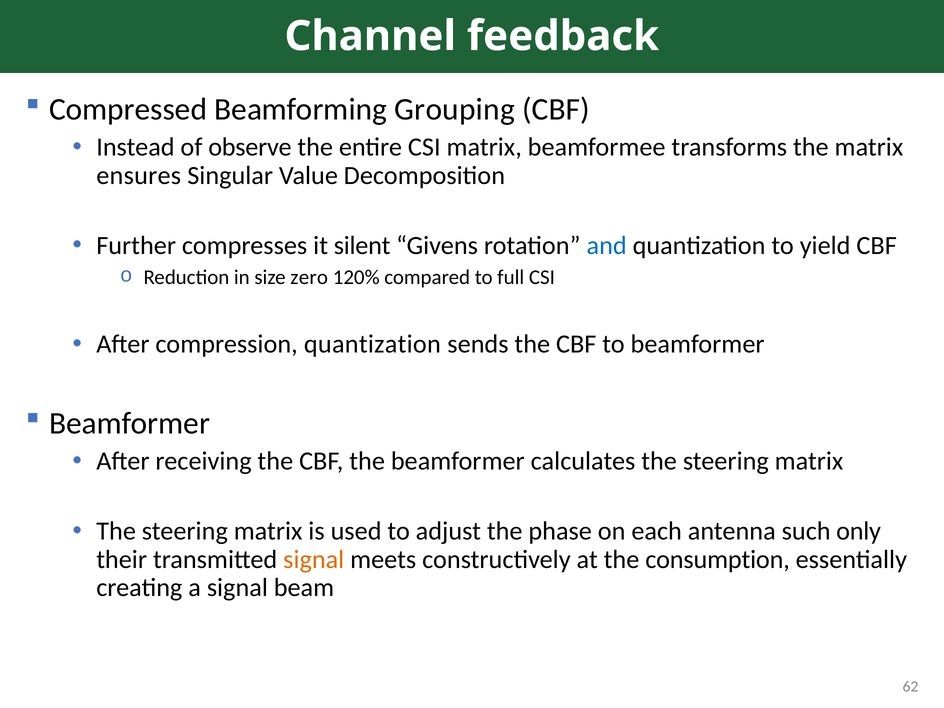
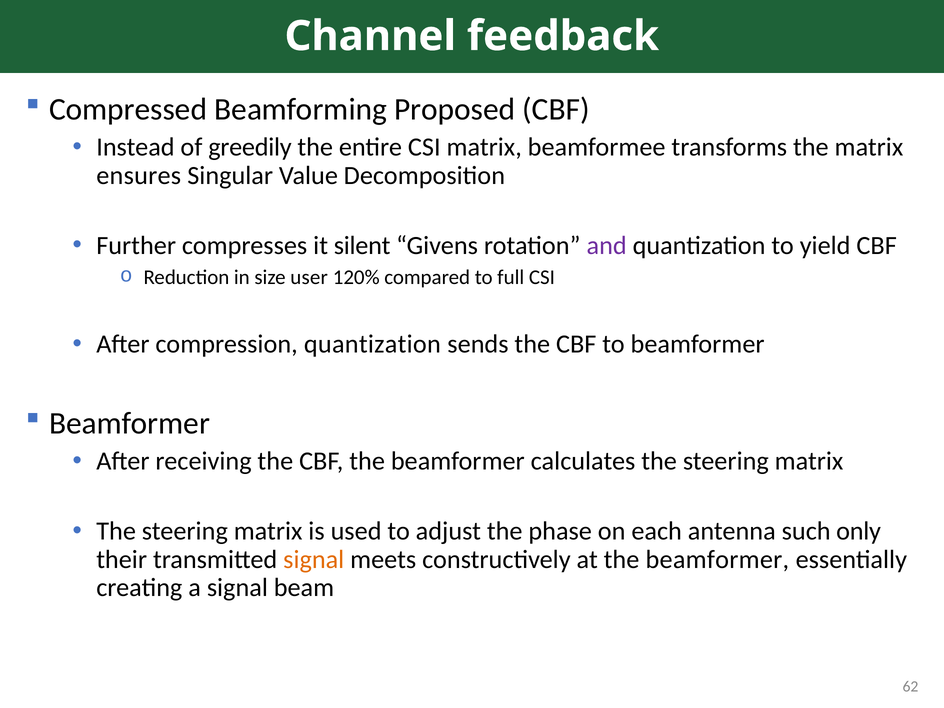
Grouping: Grouping -> Proposed
observe: observe -> greedily
and colour: blue -> purple
zero: zero -> user
at the consumption: consumption -> beamformer
